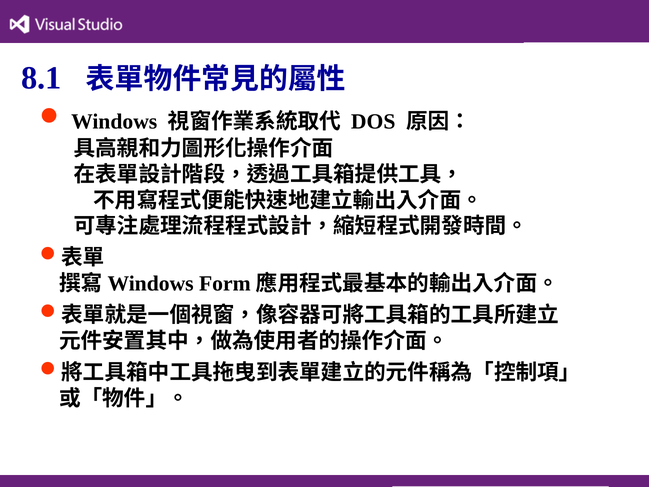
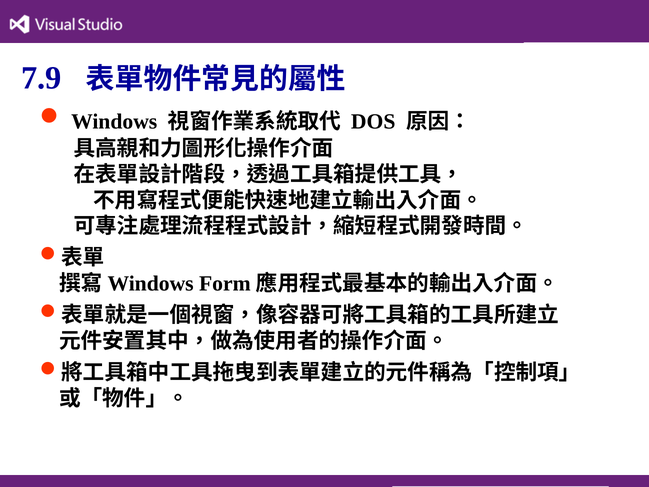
8.1: 8.1 -> 7.9
